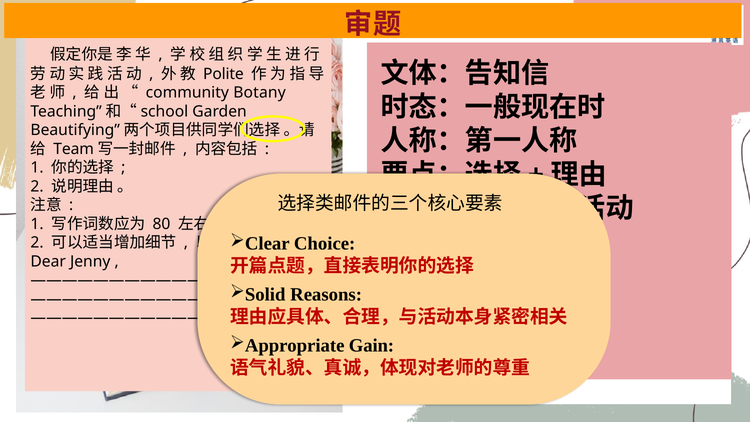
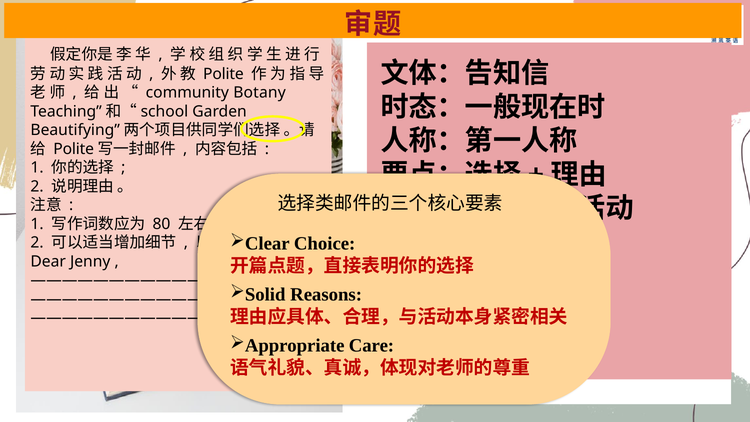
Team at (74, 149): Team -> Polite
Gain: Gain -> Care
